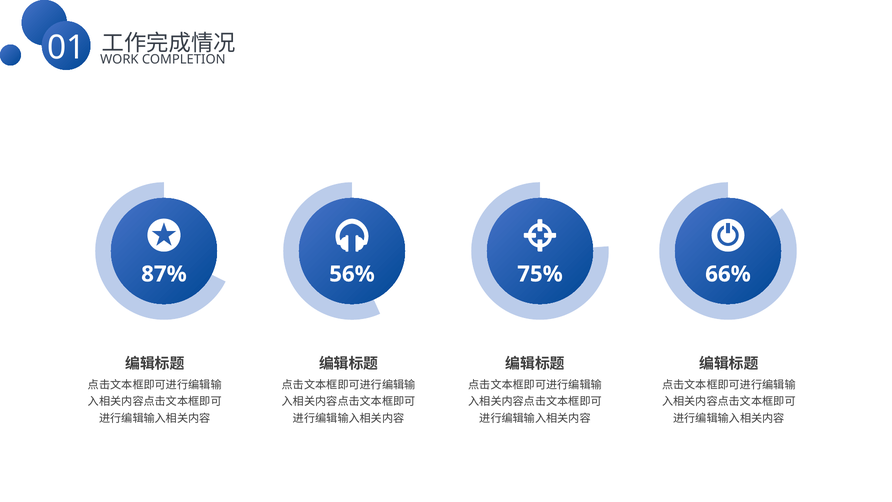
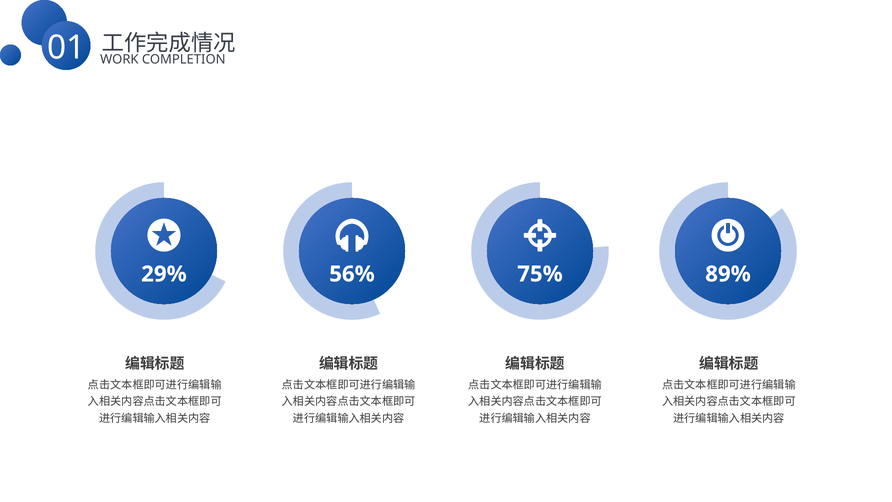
87%: 87% -> 29%
66%: 66% -> 89%
